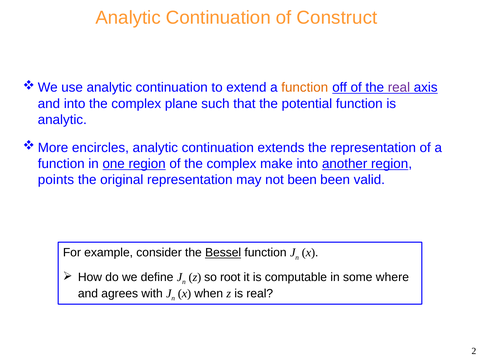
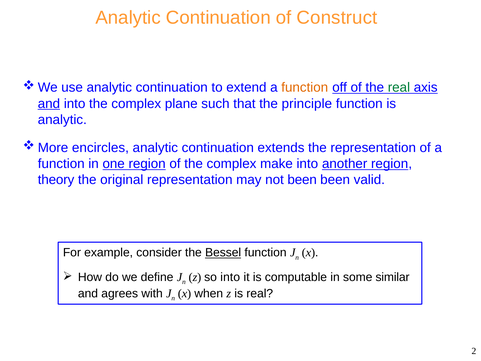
real at (399, 87) colour: purple -> green
and at (49, 104) underline: none -> present
potential: potential -> principle
points: points -> theory
so root: root -> into
where: where -> similar
